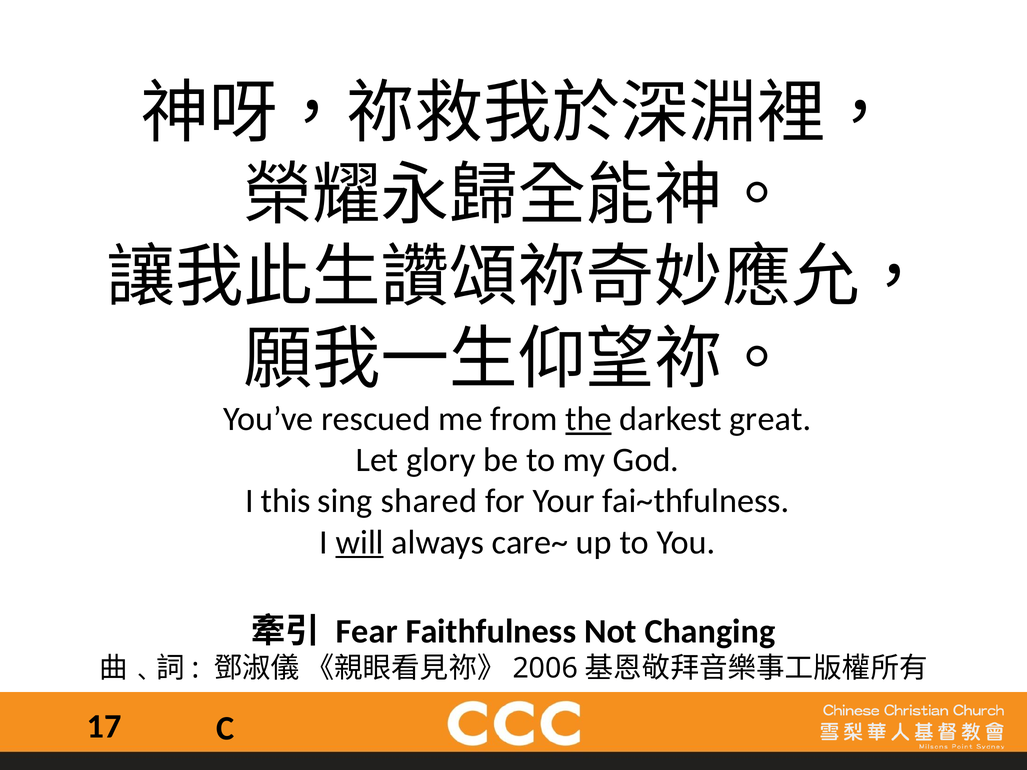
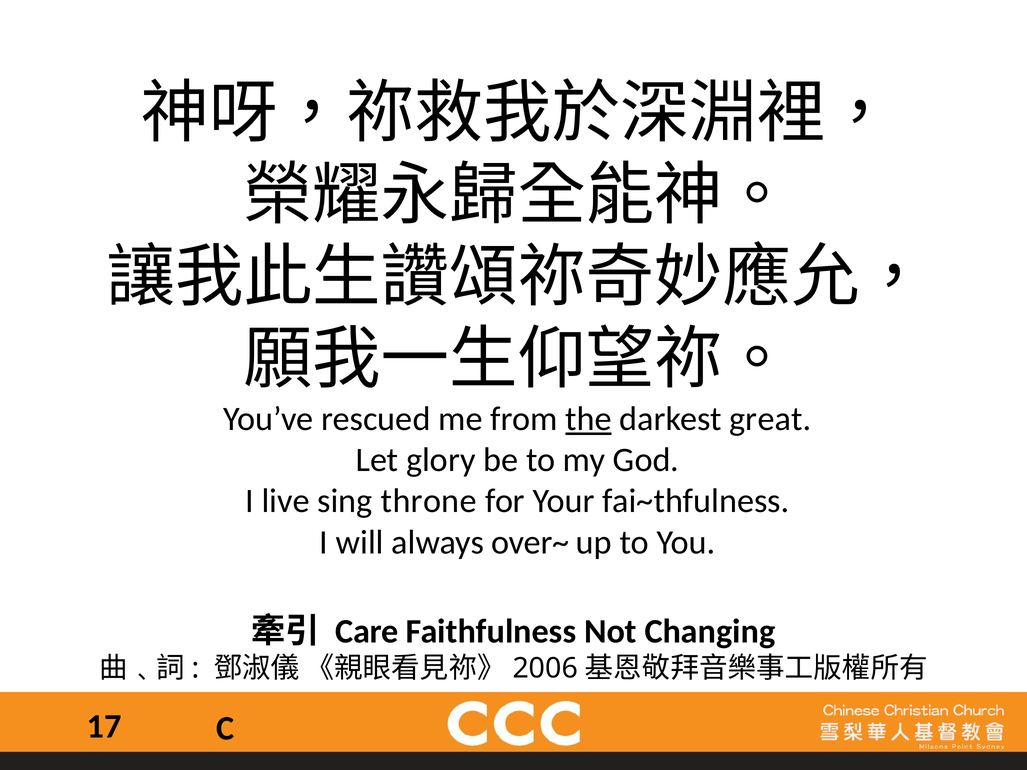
this: this -> live
shared: shared -> throne
will underline: present -> none
care~: care~ -> over~
Fear: Fear -> Care
